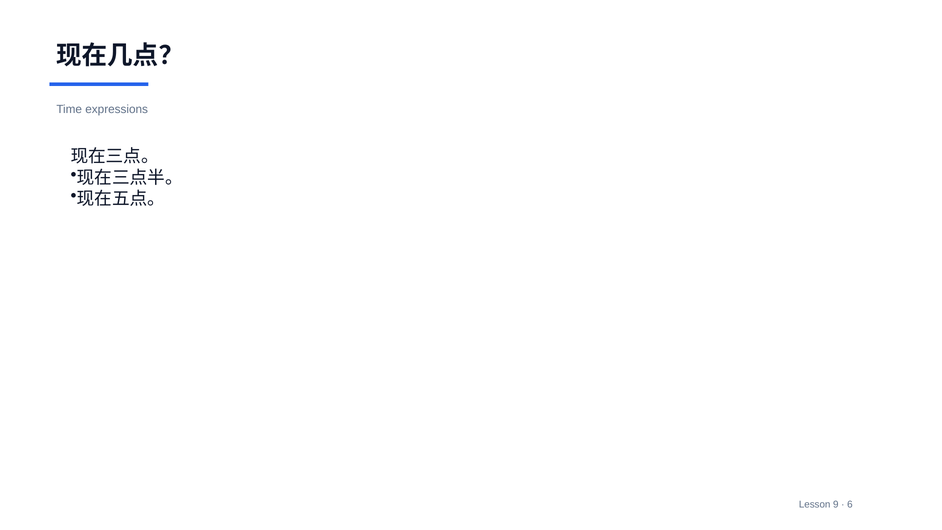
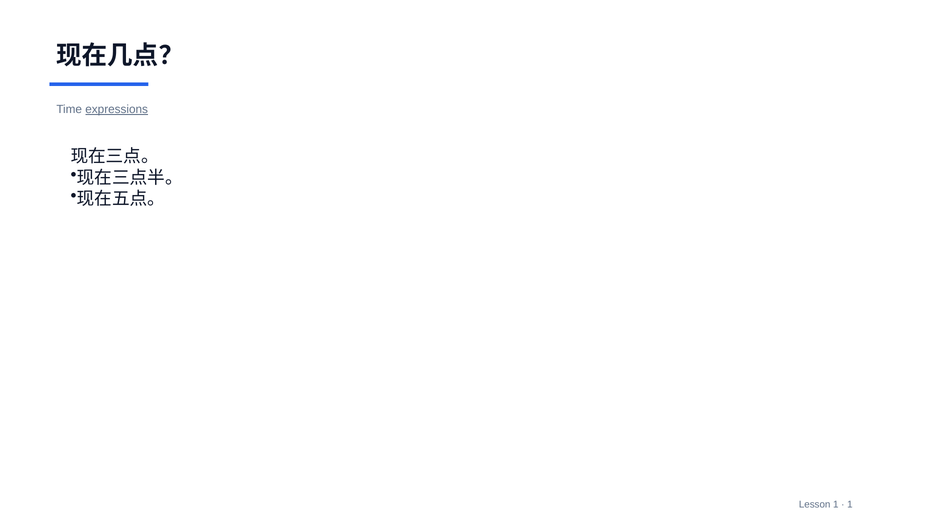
expressions underline: none -> present
Lesson 9: 9 -> 1
6 at (850, 505): 6 -> 1
